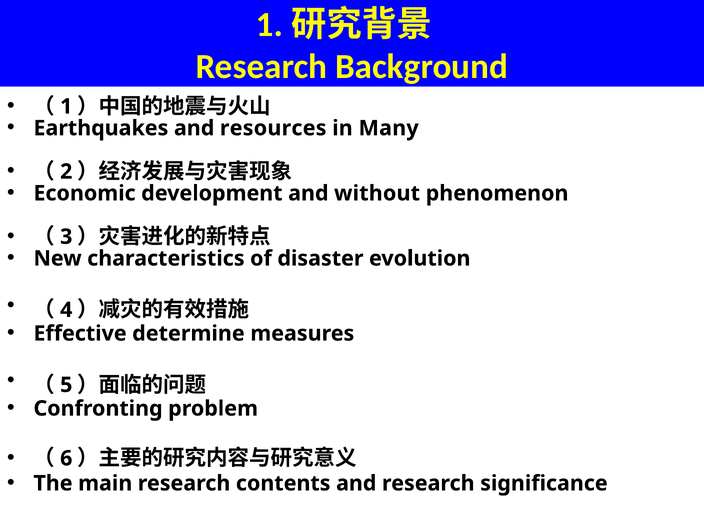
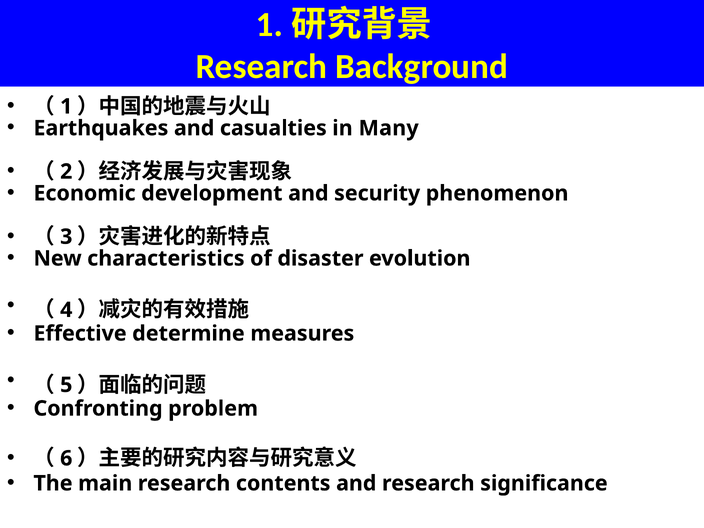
resources: resources -> casualties
without: without -> security
